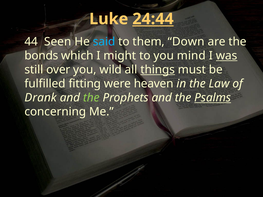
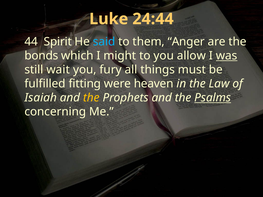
24:44 underline: present -> none
Seen: Seen -> Spirit
Down: Down -> Anger
mind: mind -> allow
over: over -> wait
wild: wild -> fury
things underline: present -> none
Drank: Drank -> Isaiah
the at (91, 98) colour: light green -> yellow
